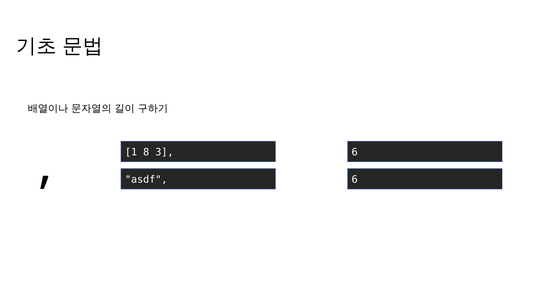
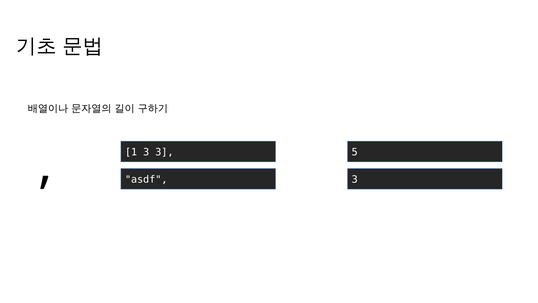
1 8: 8 -> 3
3 6: 6 -> 5
asdf 6: 6 -> 3
